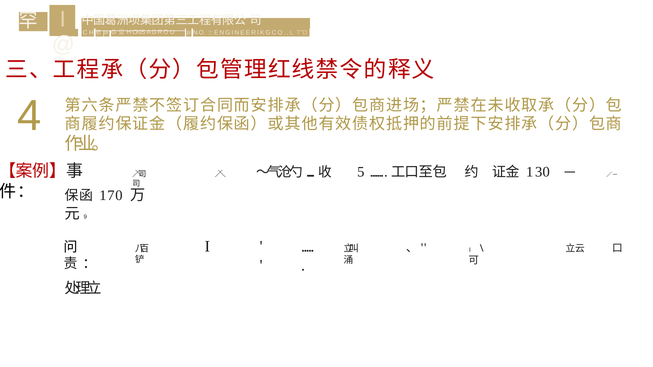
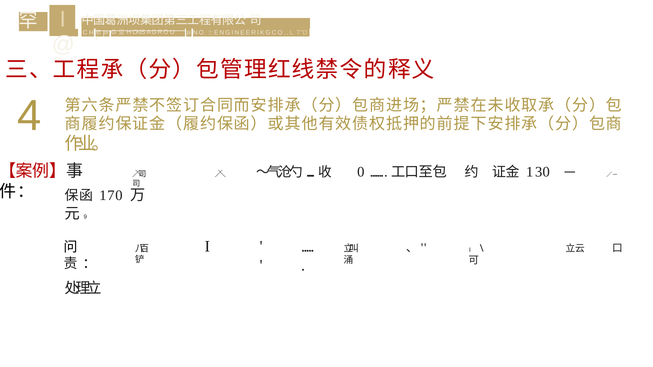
5: 5 -> 0
